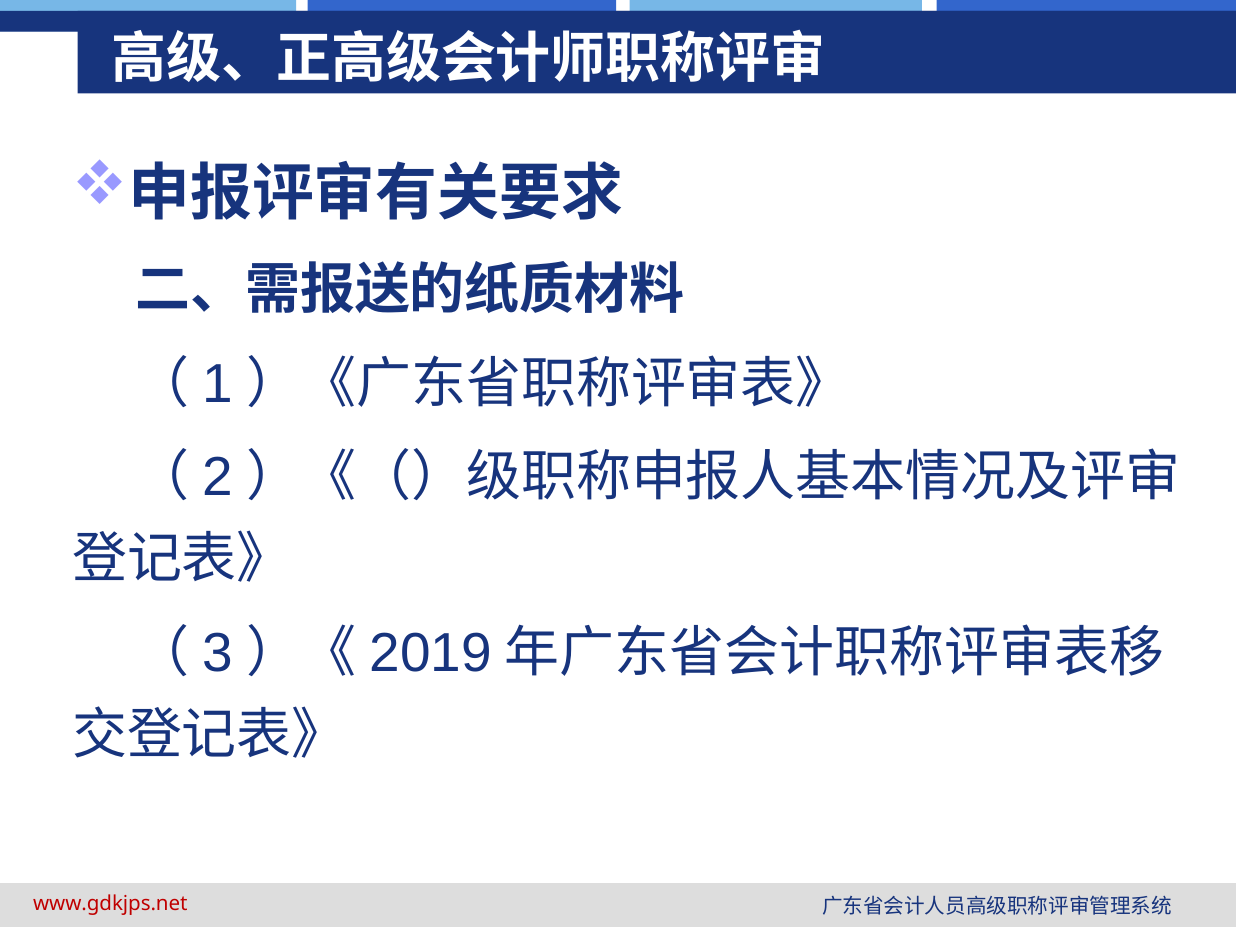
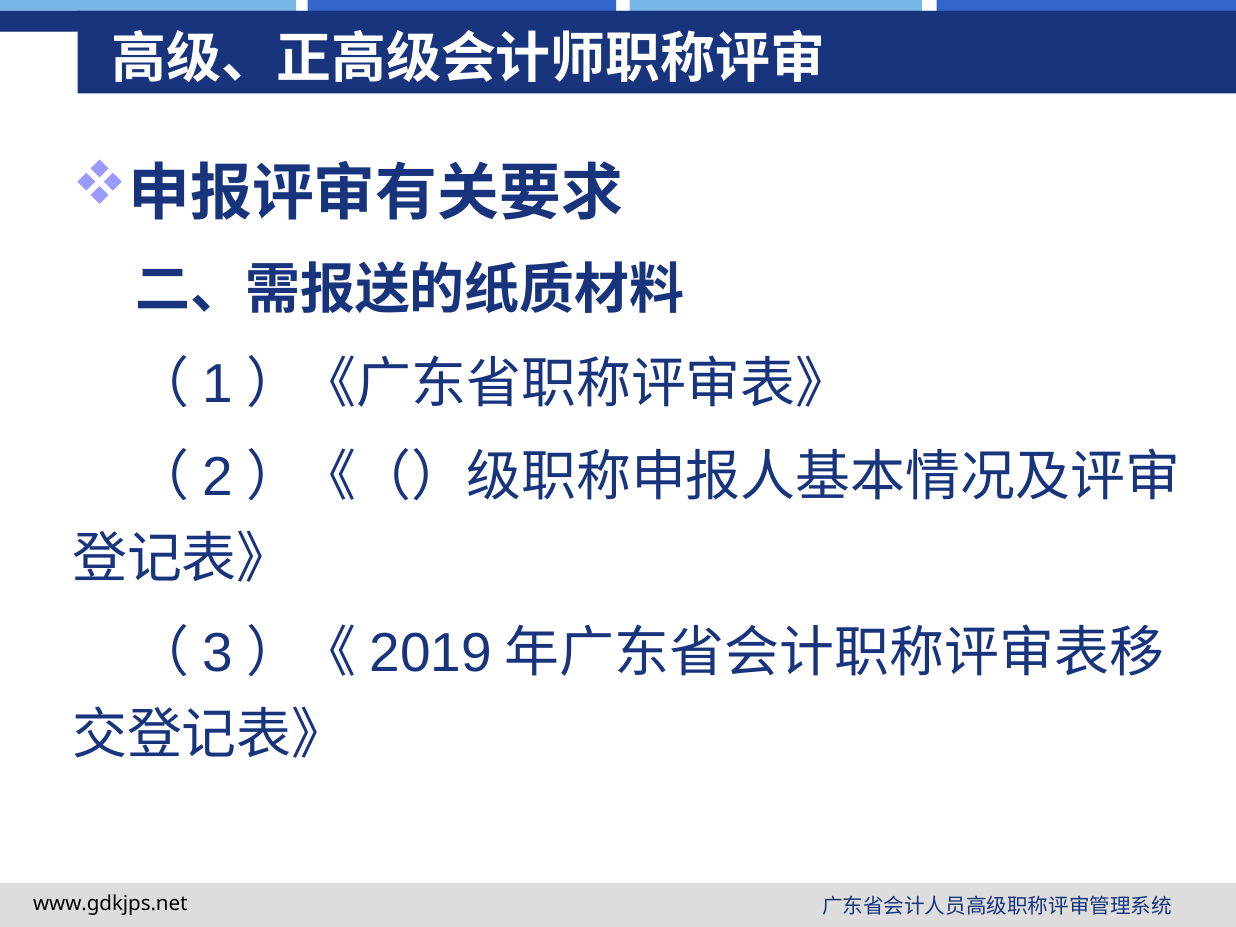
www.gdkjps.net colour: red -> black
